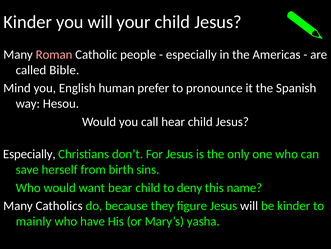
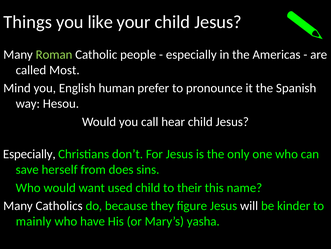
Kinder at (28, 22): Kinder -> Things
you will: will -> like
Roman colour: pink -> light green
Bible: Bible -> Most
birth: birth -> does
bear: bear -> used
deny: deny -> their
